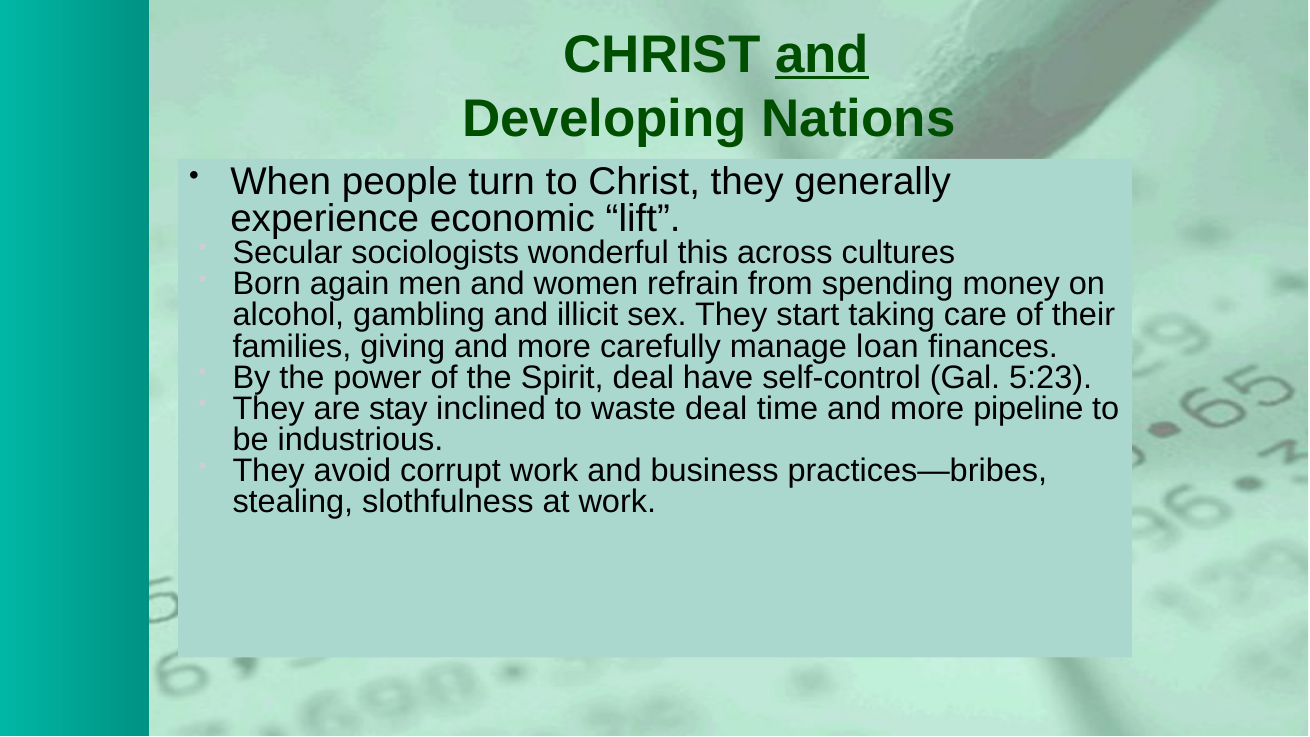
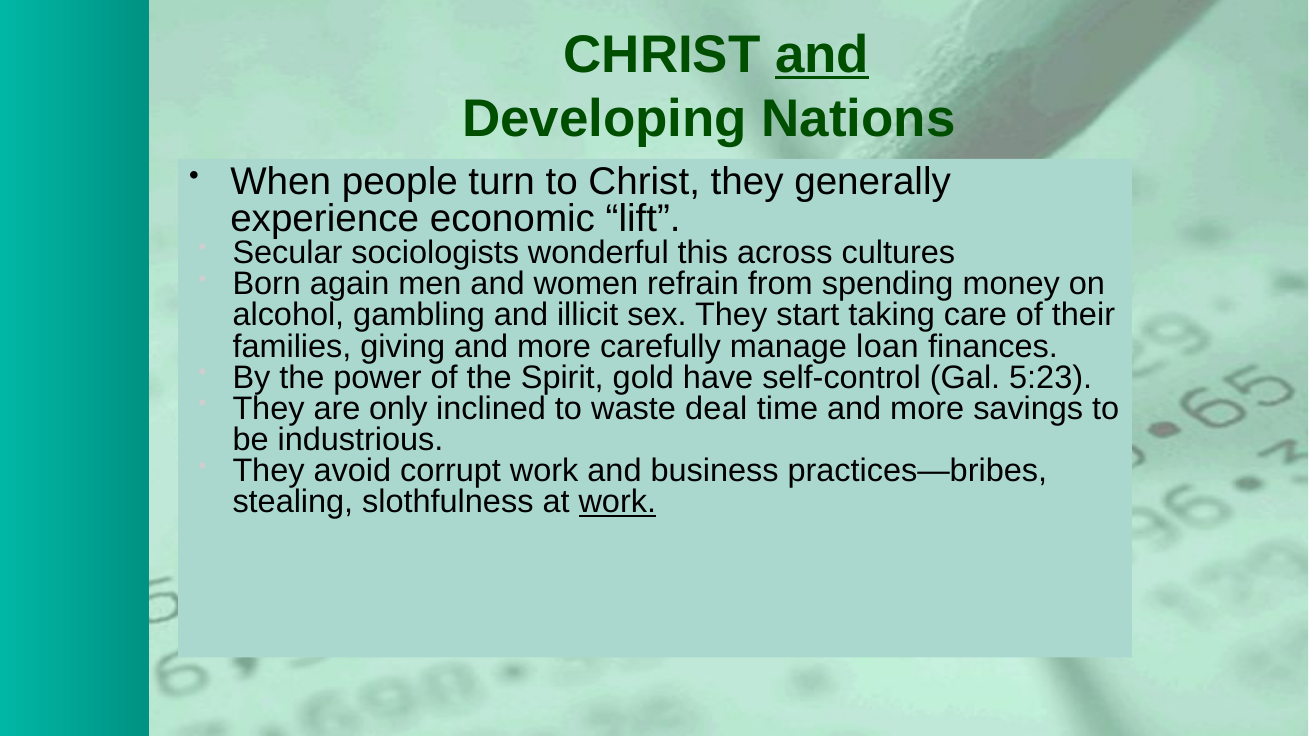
Spirit deal: deal -> gold
stay: stay -> only
pipeline: pipeline -> savings
work at (617, 502) underline: none -> present
